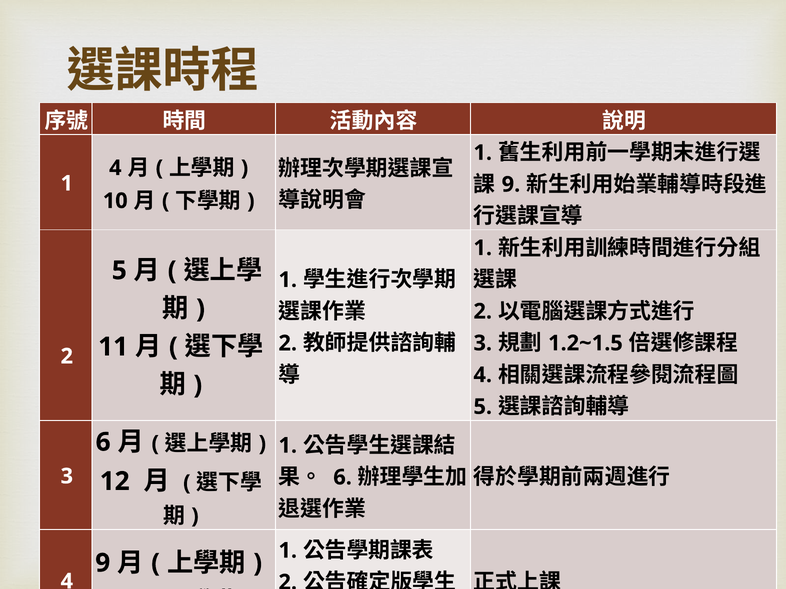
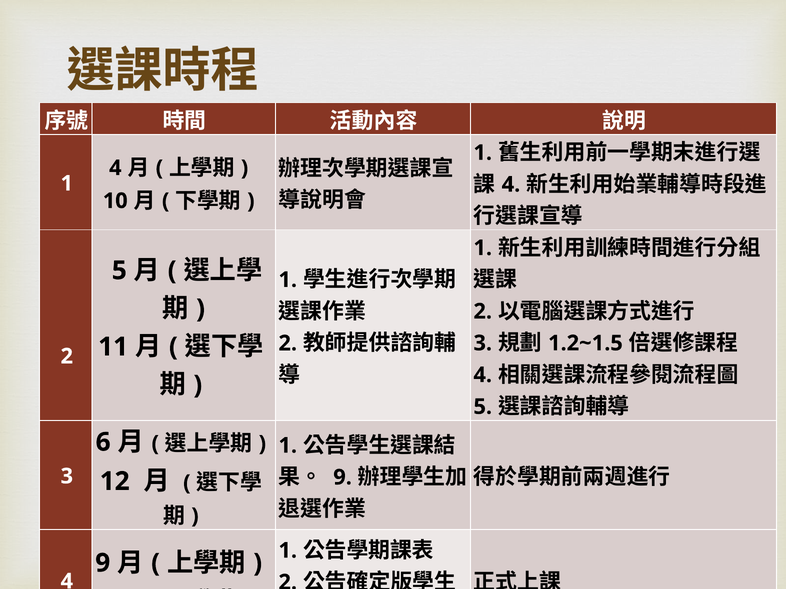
9 at (511, 185): 9 -> 4
6 at (343, 478): 6 -> 9
